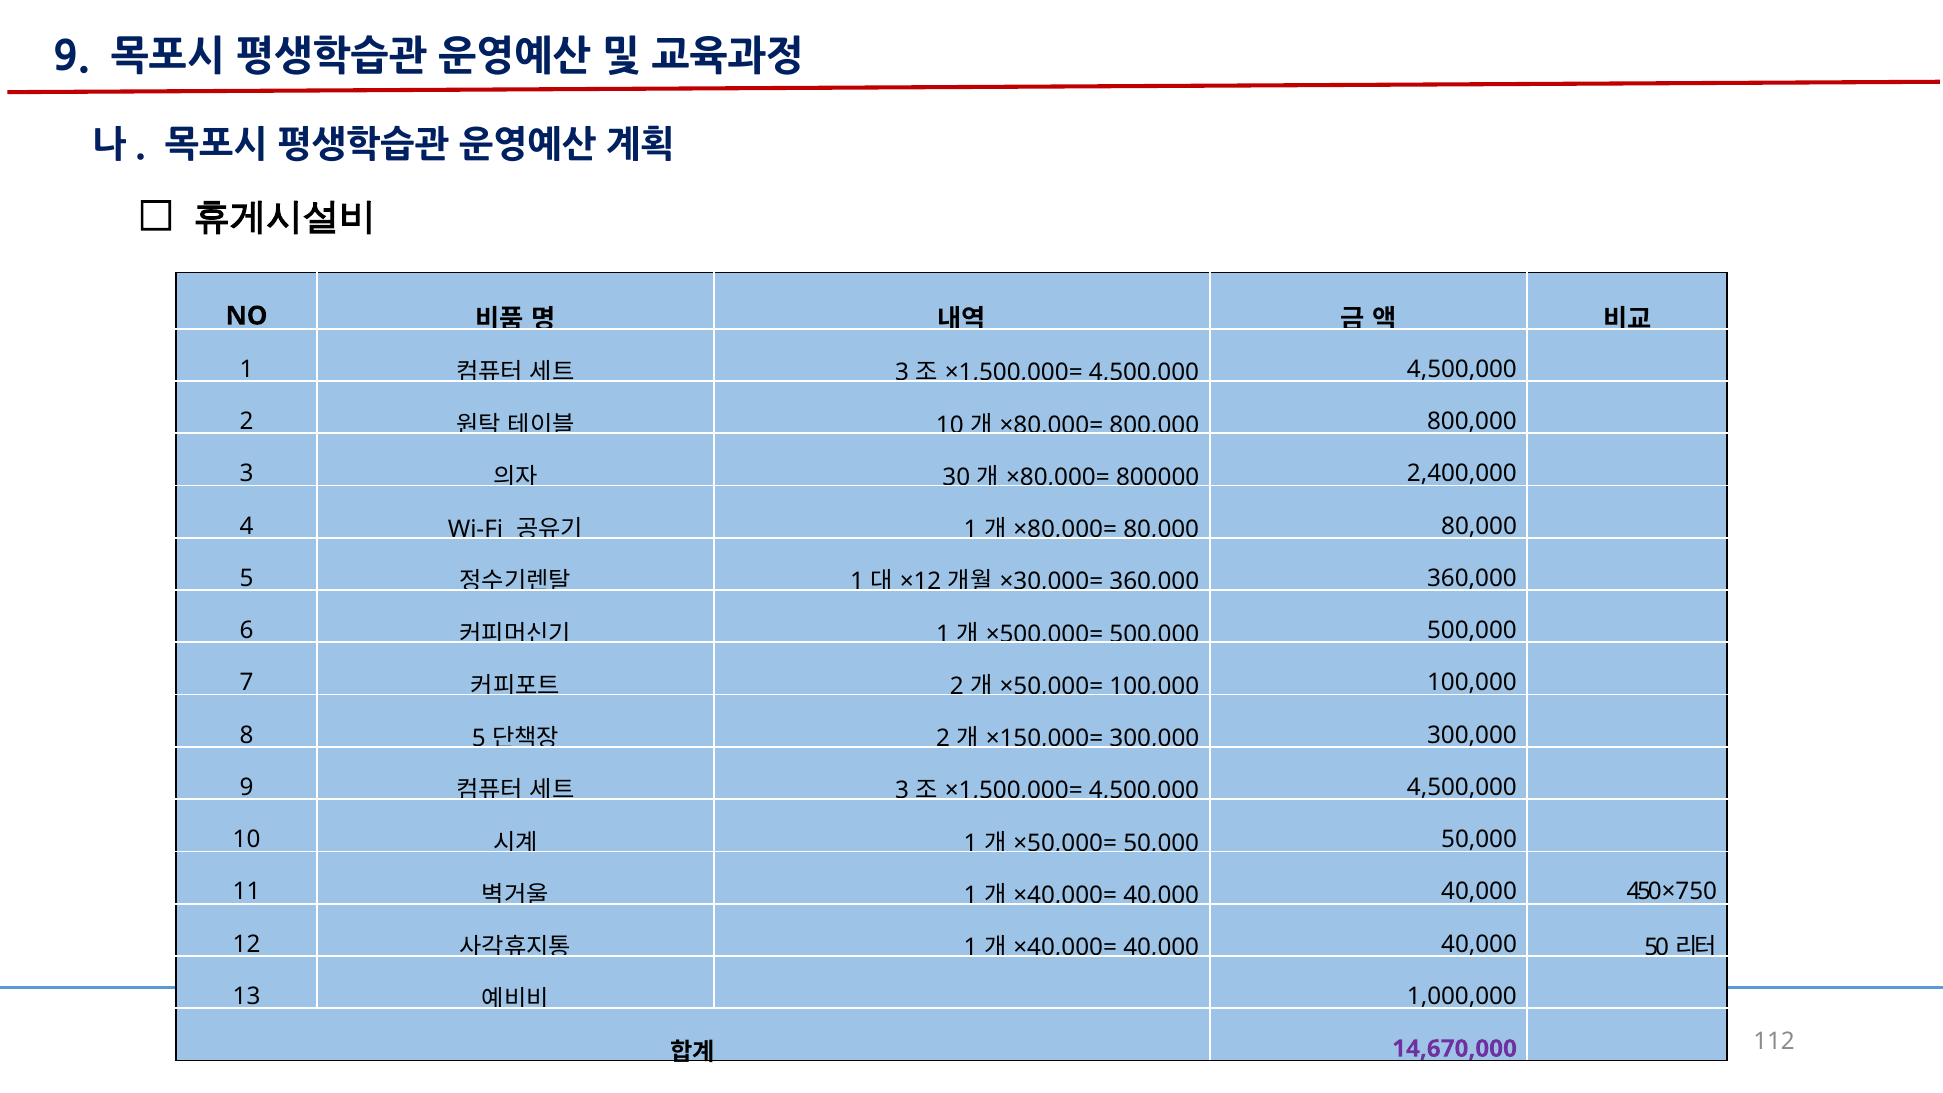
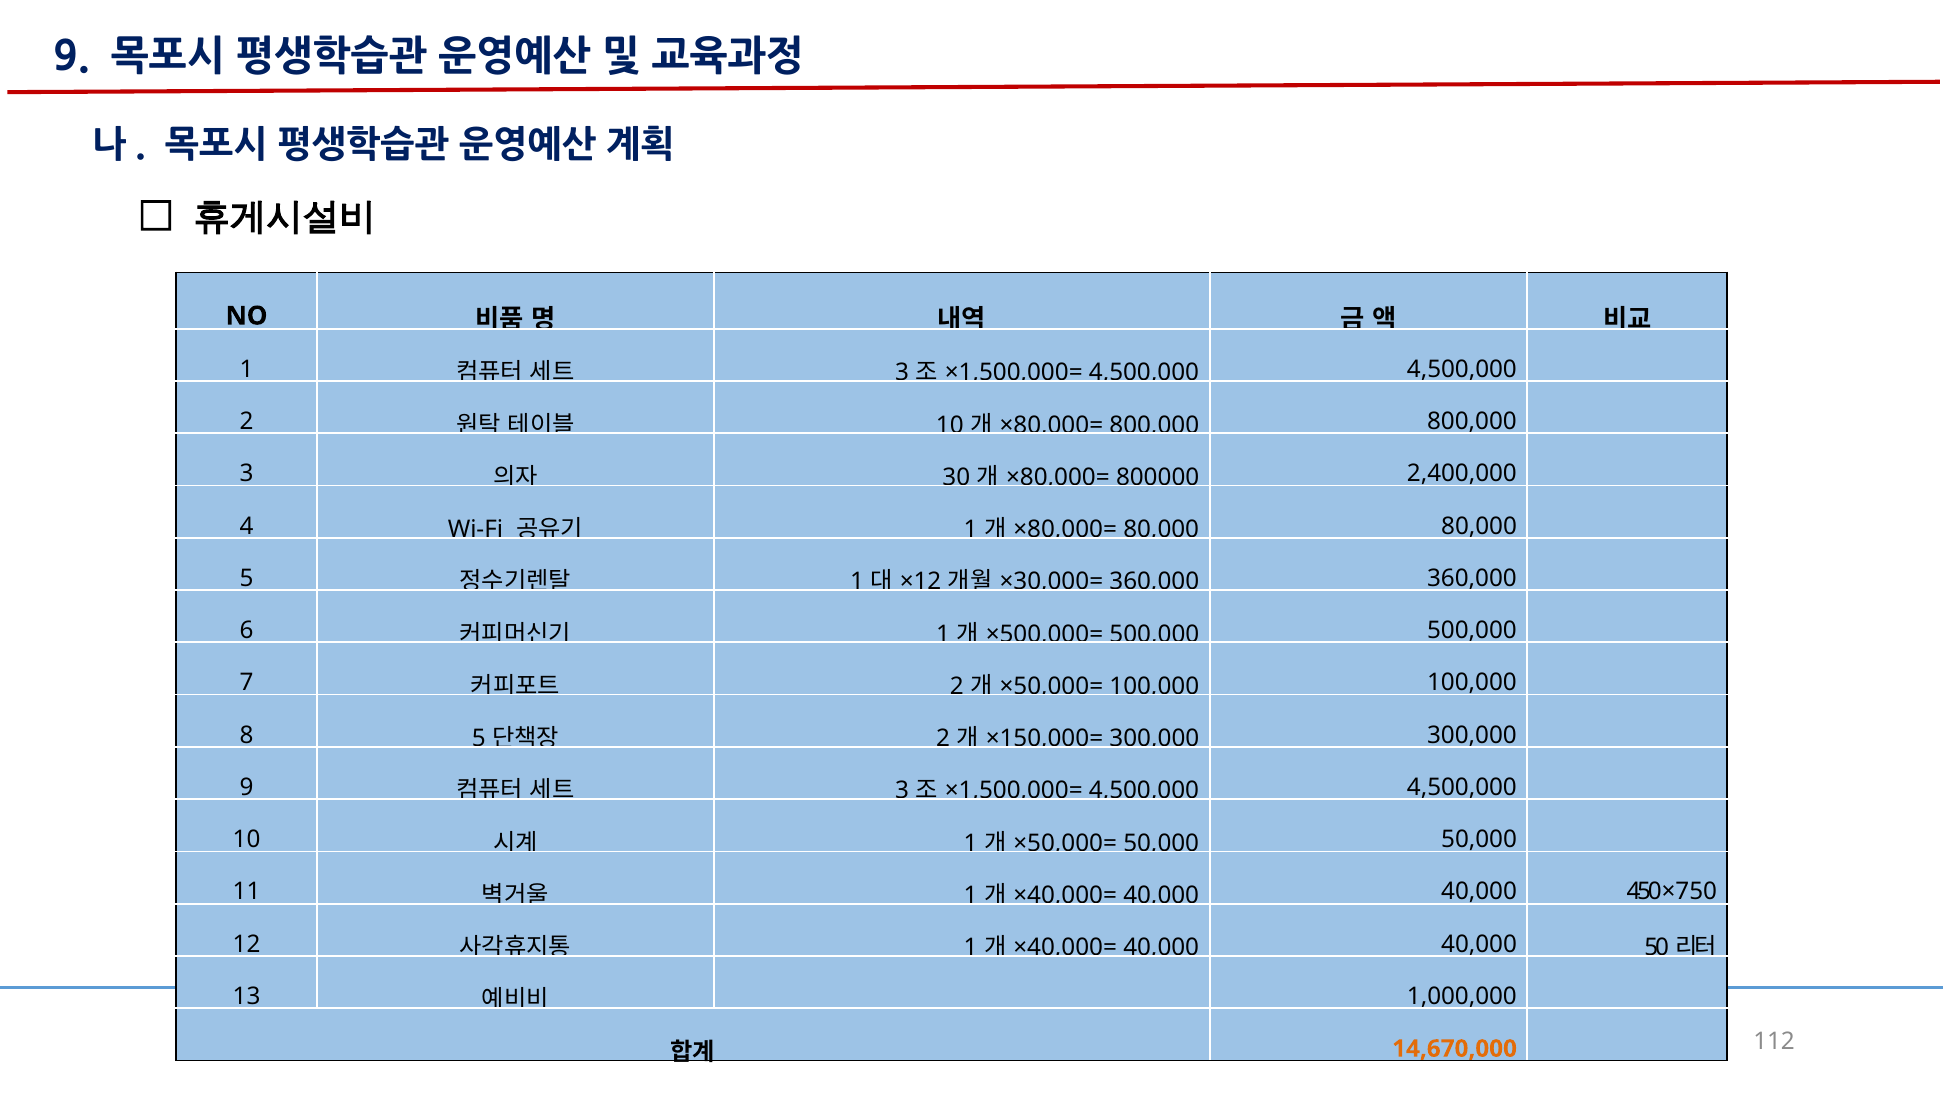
14,670,000 colour: purple -> orange
